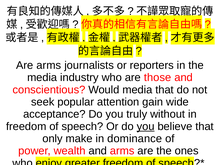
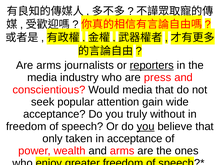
reporters underline: none -> present
those: those -> press
make: make -> taken
in dominance: dominance -> acceptance
